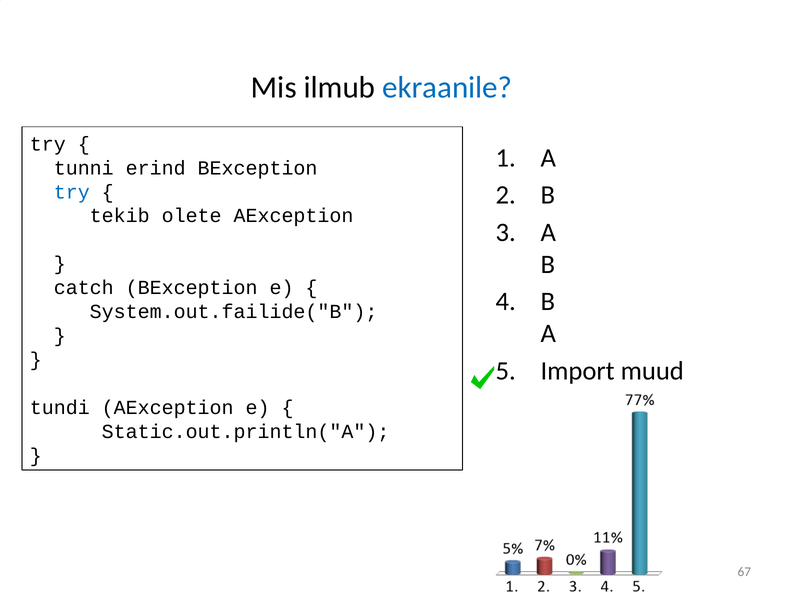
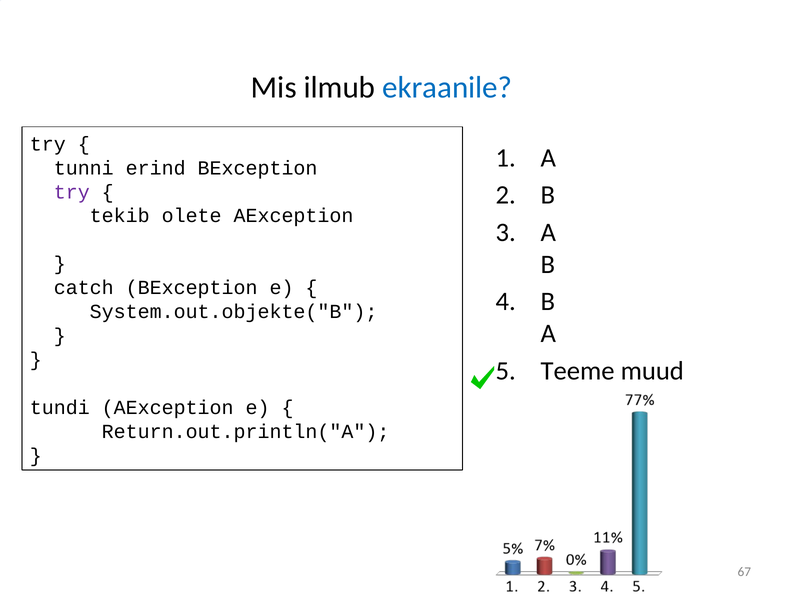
try at (72, 192) colour: blue -> purple
System.out.failide("B: System.out.failide("B -> System.out.objekte("B
Import: Import -> Teeme
Static.out.println("A: Static.out.println("A -> Return.out.println("A
